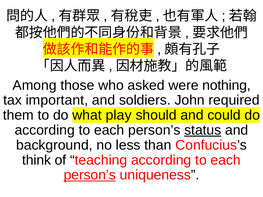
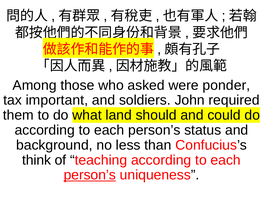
nothing: nothing -> ponder
play: play -> land
status underline: present -> none
